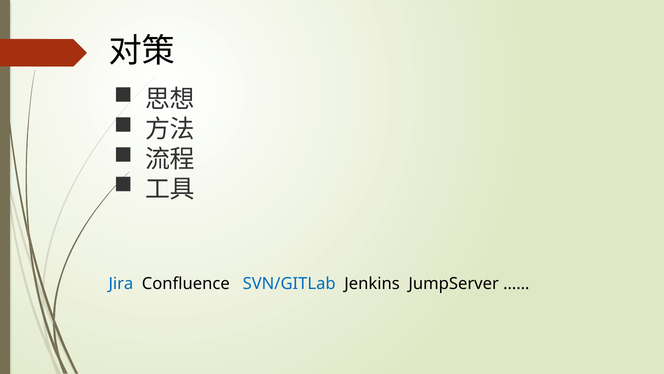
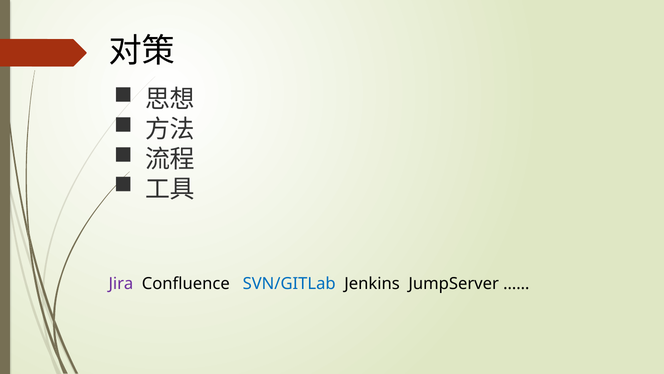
Jira colour: blue -> purple
